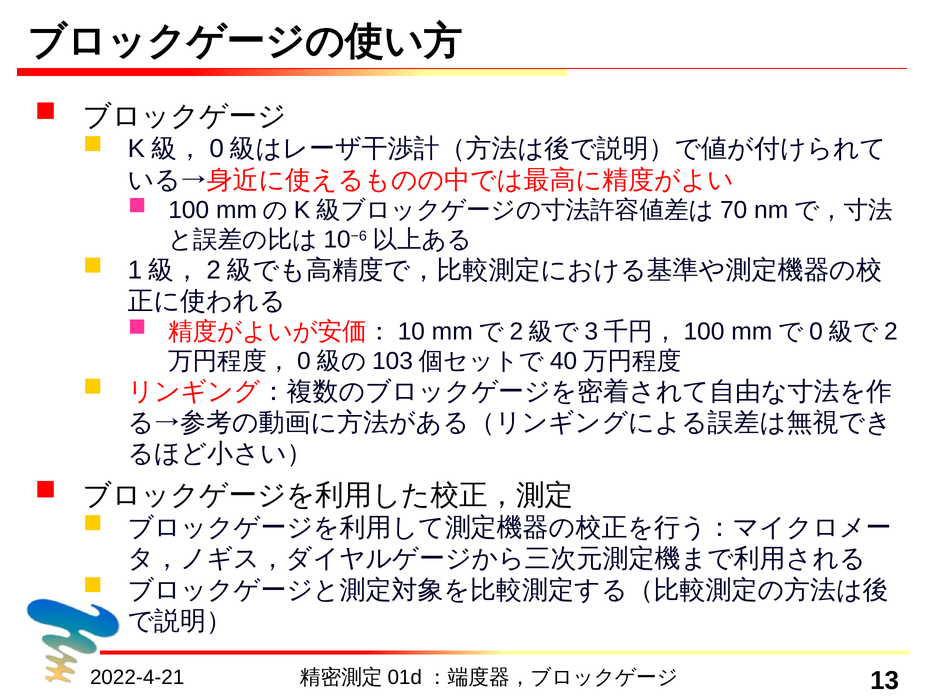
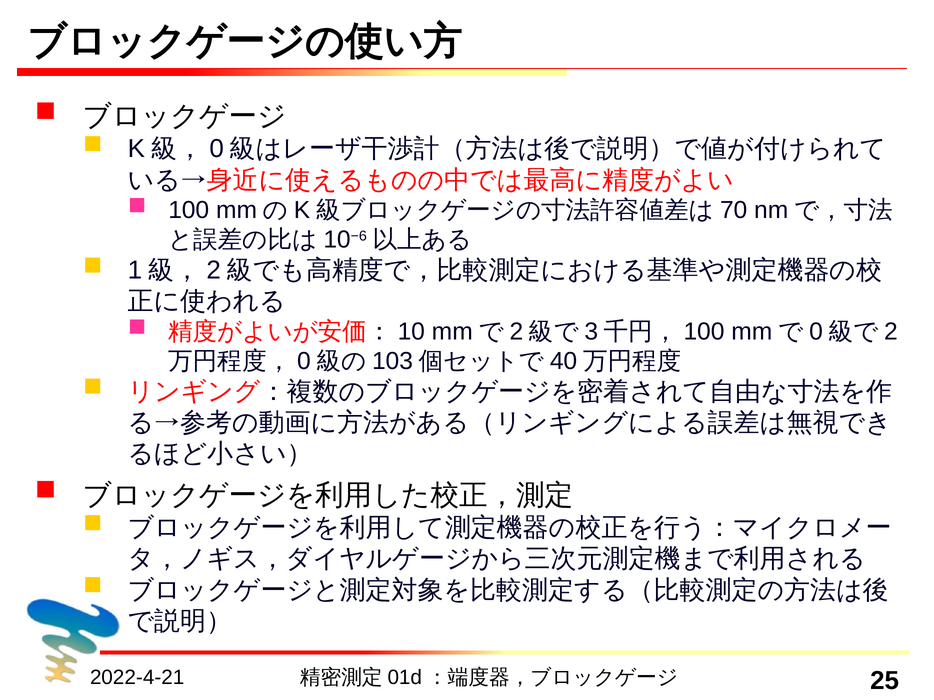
13: 13 -> 25
